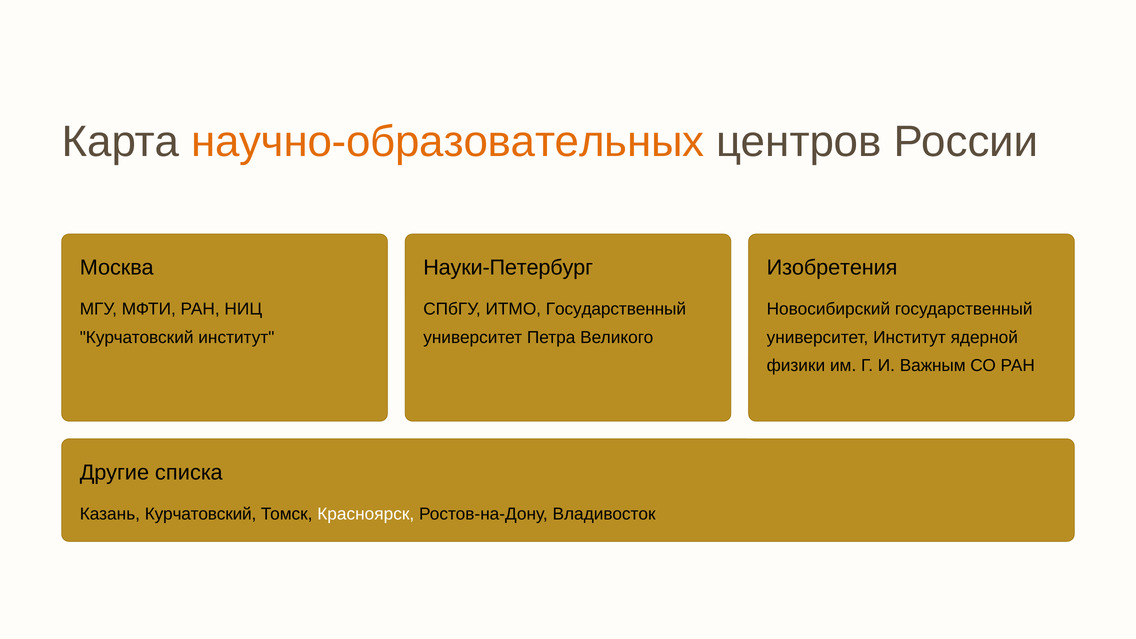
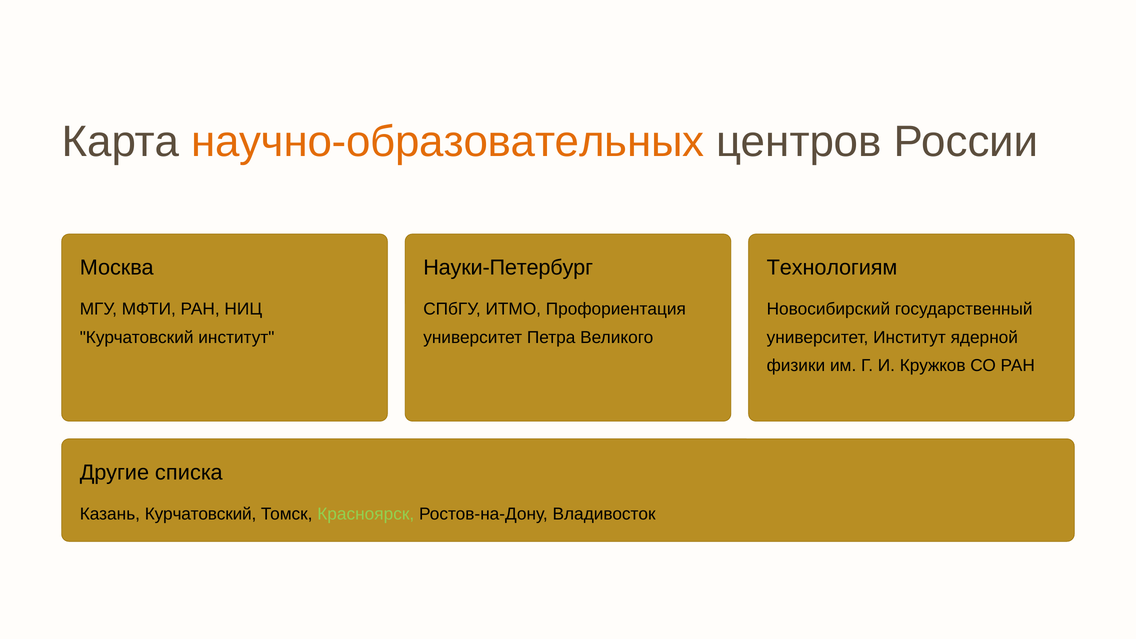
Изобретения: Изобретения -> Технологиям
ИТМО Государственный: Государственный -> Профориентация
Важным: Важным -> Кружков
Красноярск colour: white -> light green
